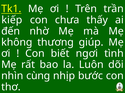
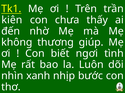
kiếp: kiếp -> kiên
cùng: cùng -> xanh
